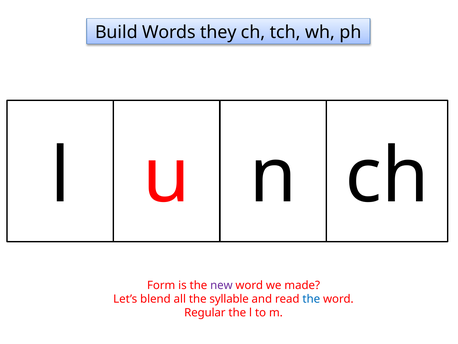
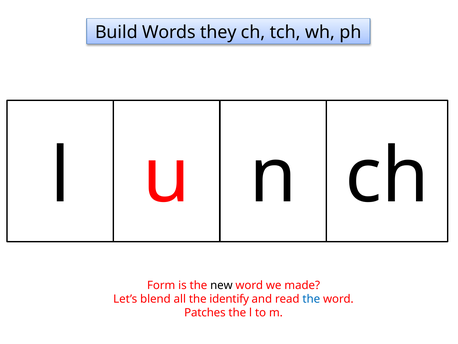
new colour: purple -> black
syllable: syllable -> identify
Regular: Regular -> Patches
